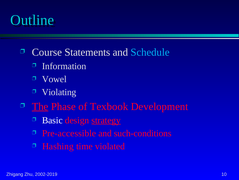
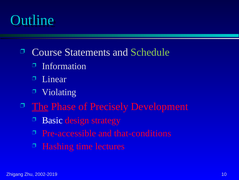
Schedule colour: light blue -> light green
Vowel: Vowel -> Linear
Texbook: Texbook -> Precisely
strategy underline: present -> none
such-conditions: such-conditions -> that-conditions
violated: violated -> lectures
